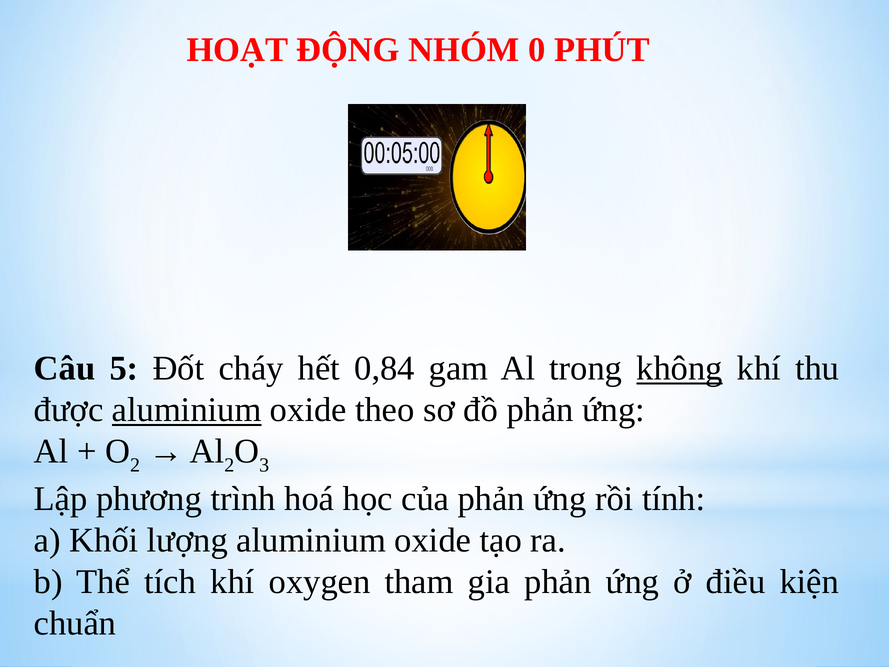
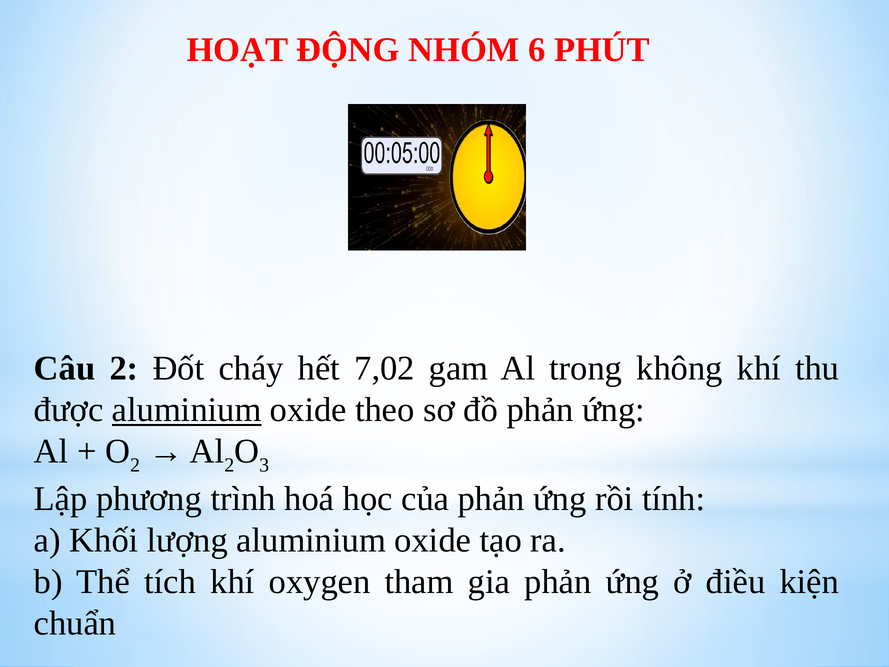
0: 0 -> 6
Câu 5: 5 -> 2
0,84: 0,84 -> 7,02
không underline: present -> none
